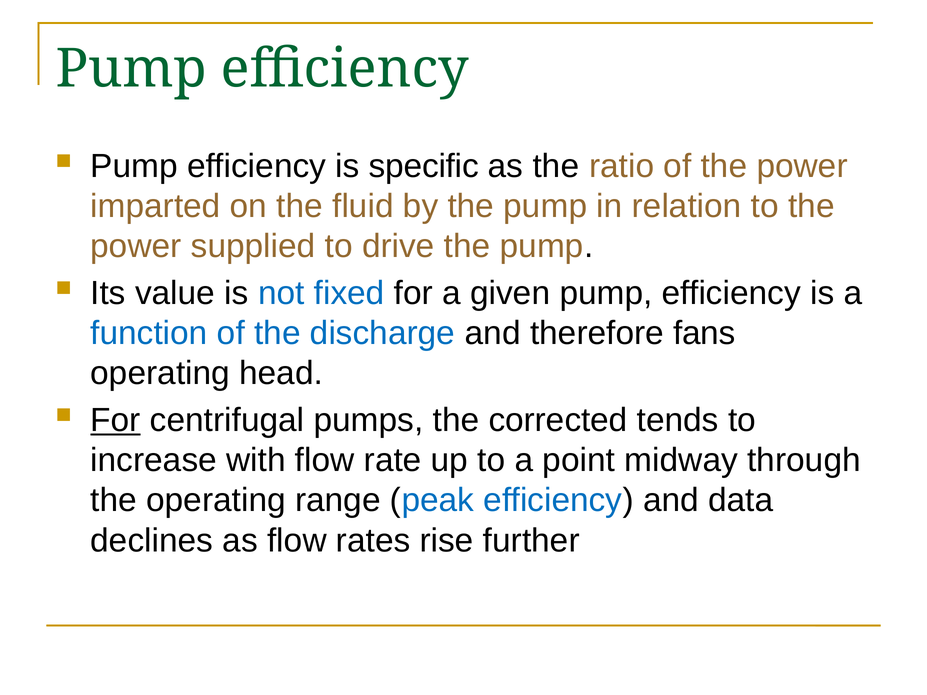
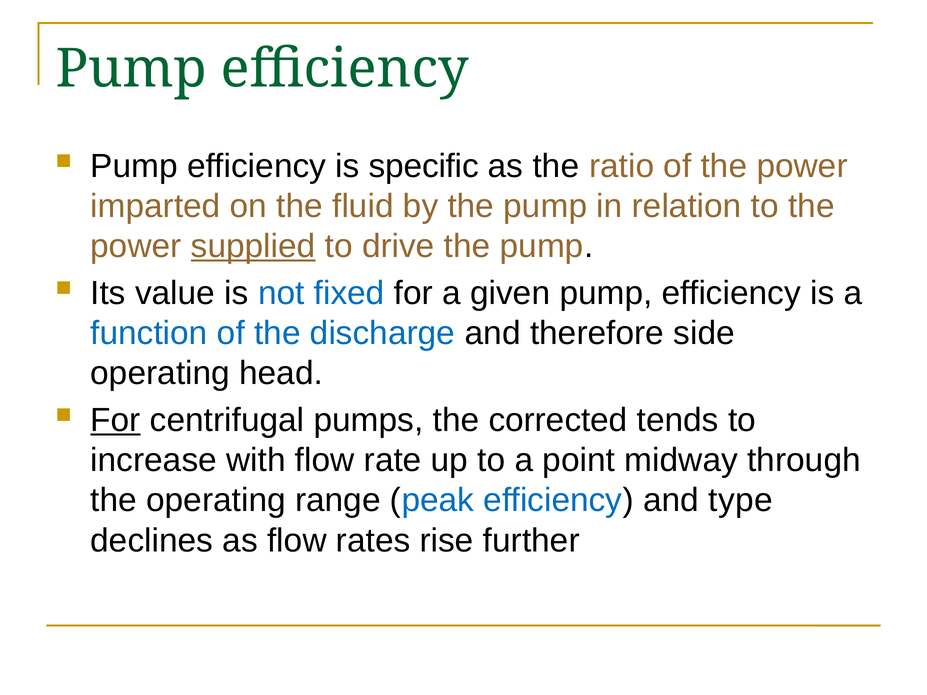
supplied underline: none -> present
fans: fans -> side
data: data -> type
